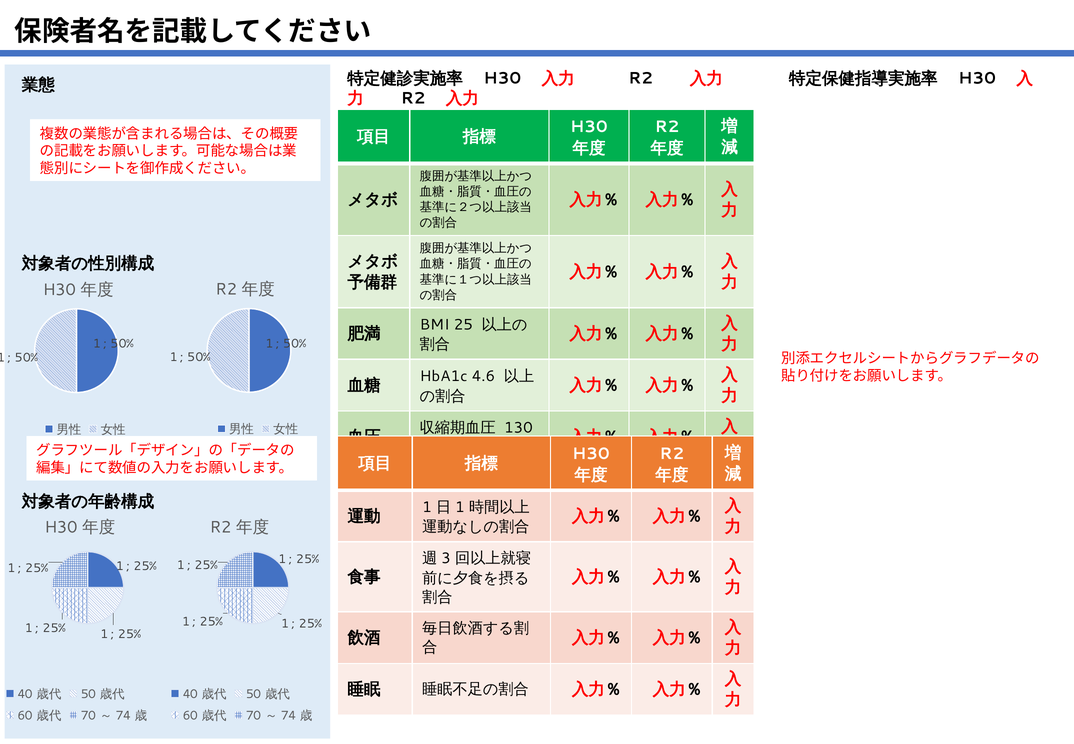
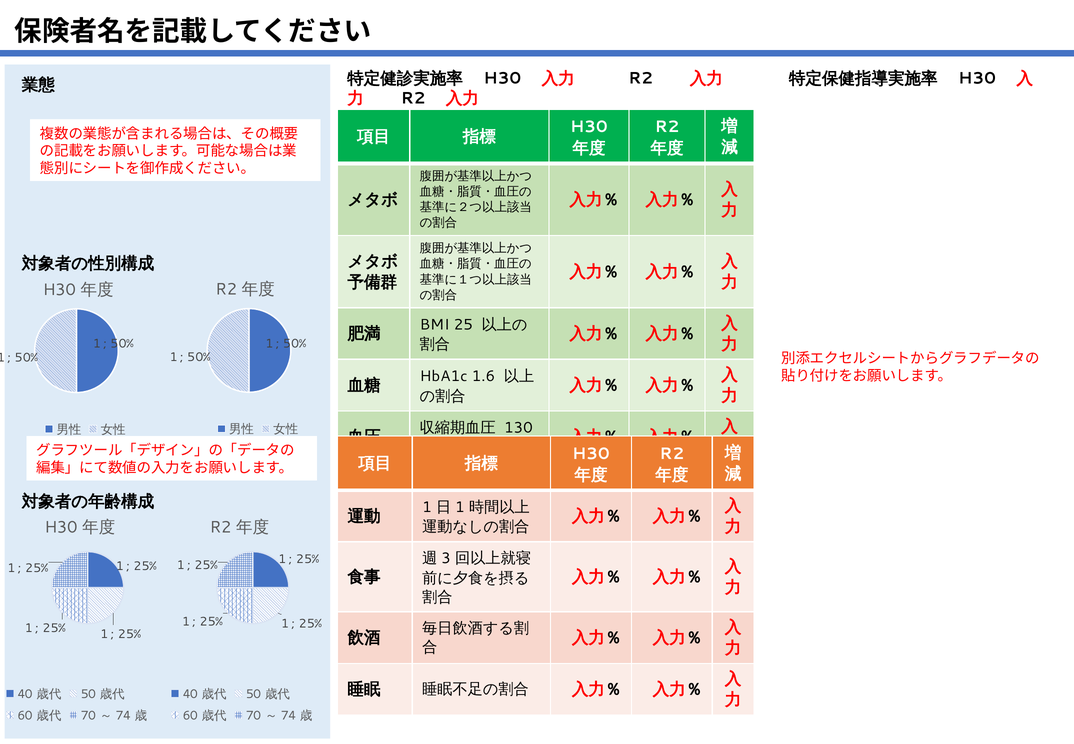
4.6: 4.6 -> 1.6
